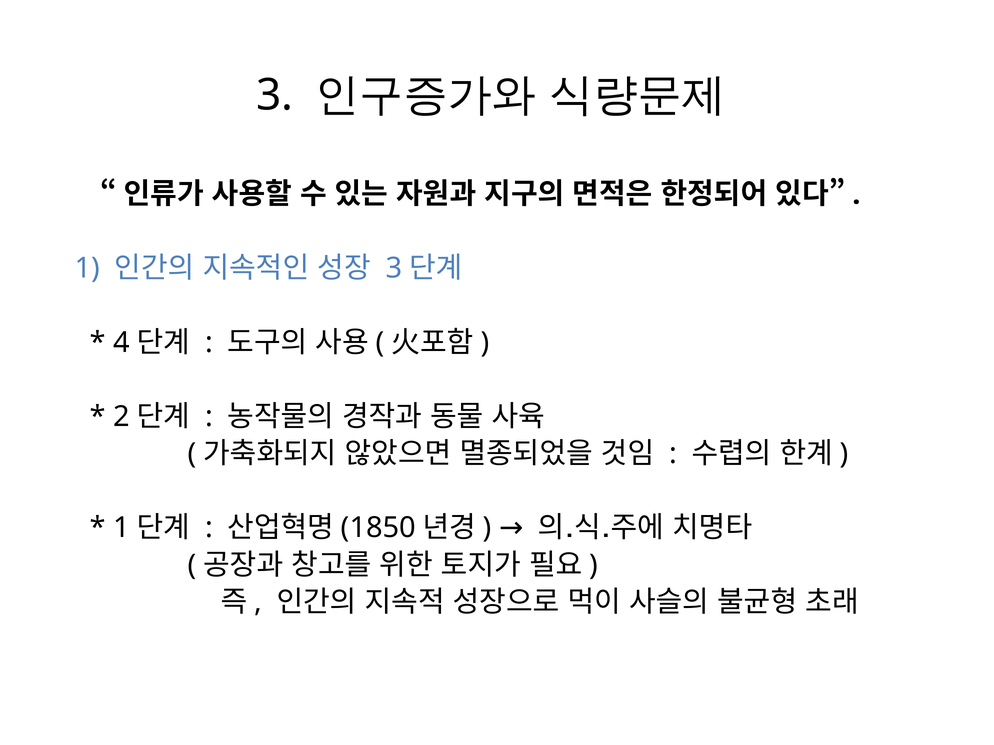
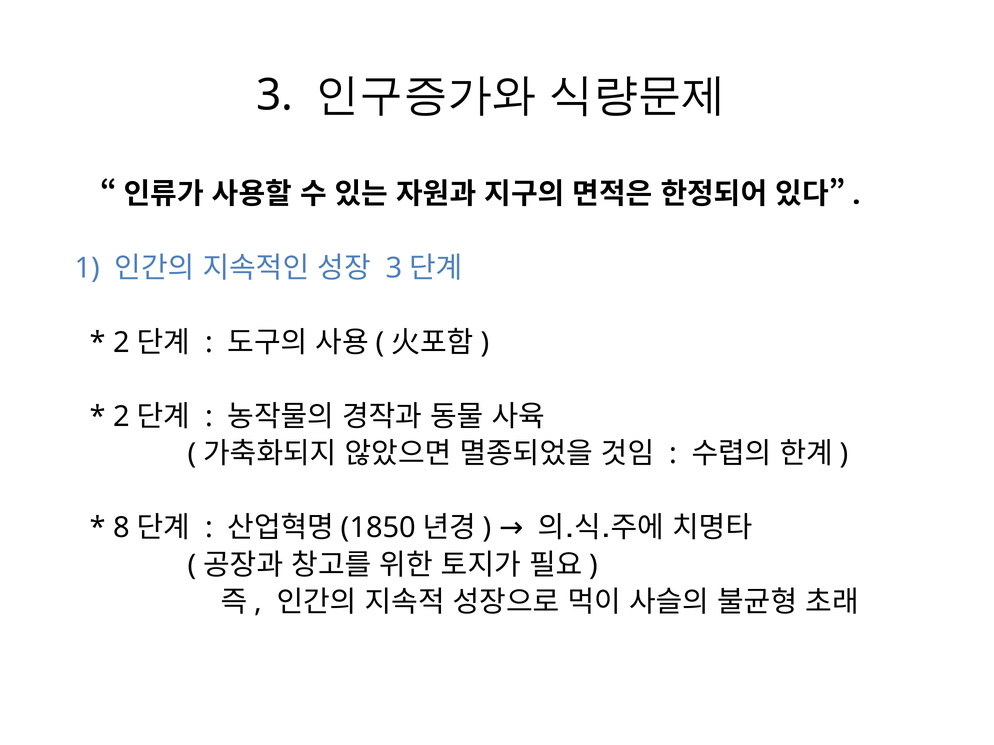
4 at (121, 343): 4 -> 2
1 at (121, 528): 1 -> 8
